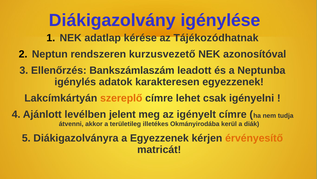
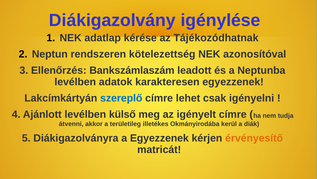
kurzusvezető: kurzusvezető -> kötelezettség
igénylés at (75, 82): igénylés -> levélben
szereplő colour: orange -> blue
jelent: jelent -> külső
